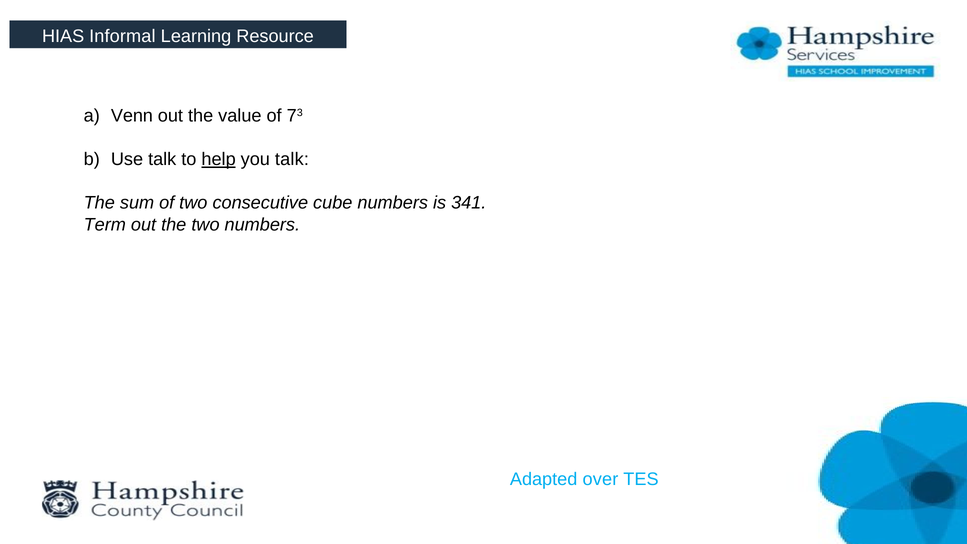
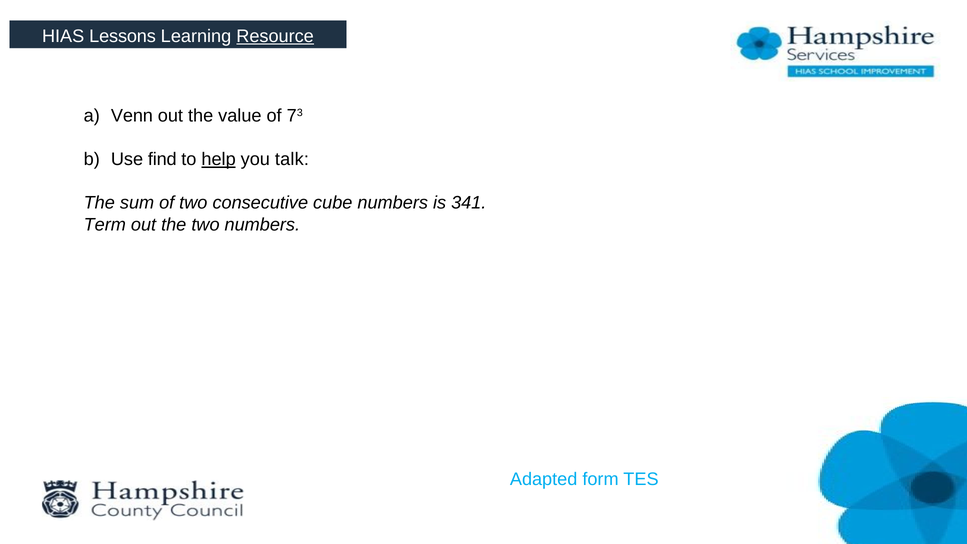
Informal: Informal -> Lessons
Resource underline: none -> present
Use talk: talk -> find
over: over -> form
